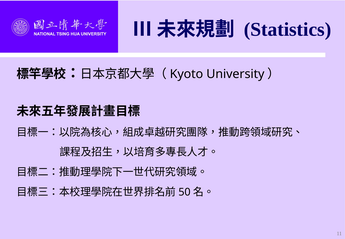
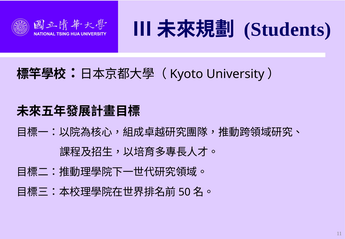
Statistics: Statistics -> Students
